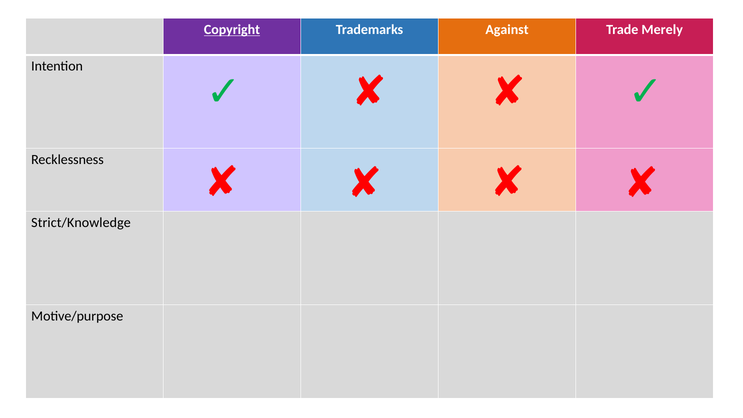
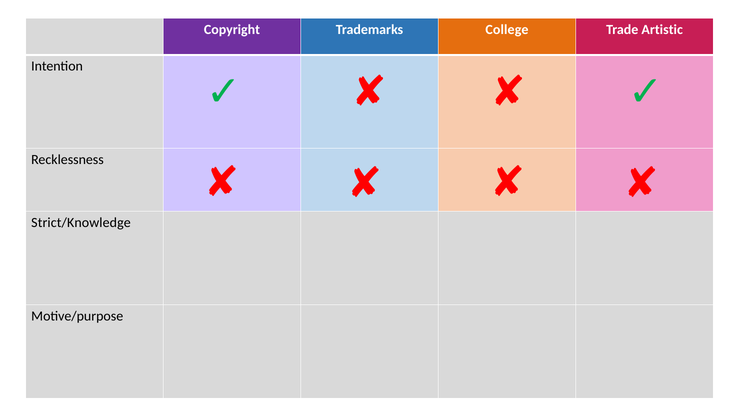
Copyright underline: present -> none
Against: Against -> College
Merely: Merely -> Artistic
